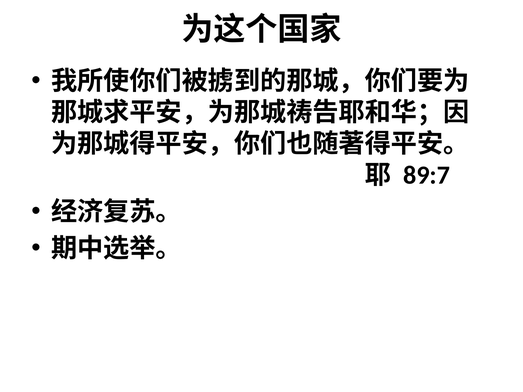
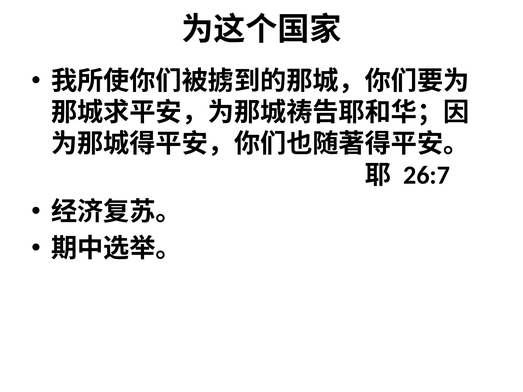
89:7: 89:7 -> 26:7
